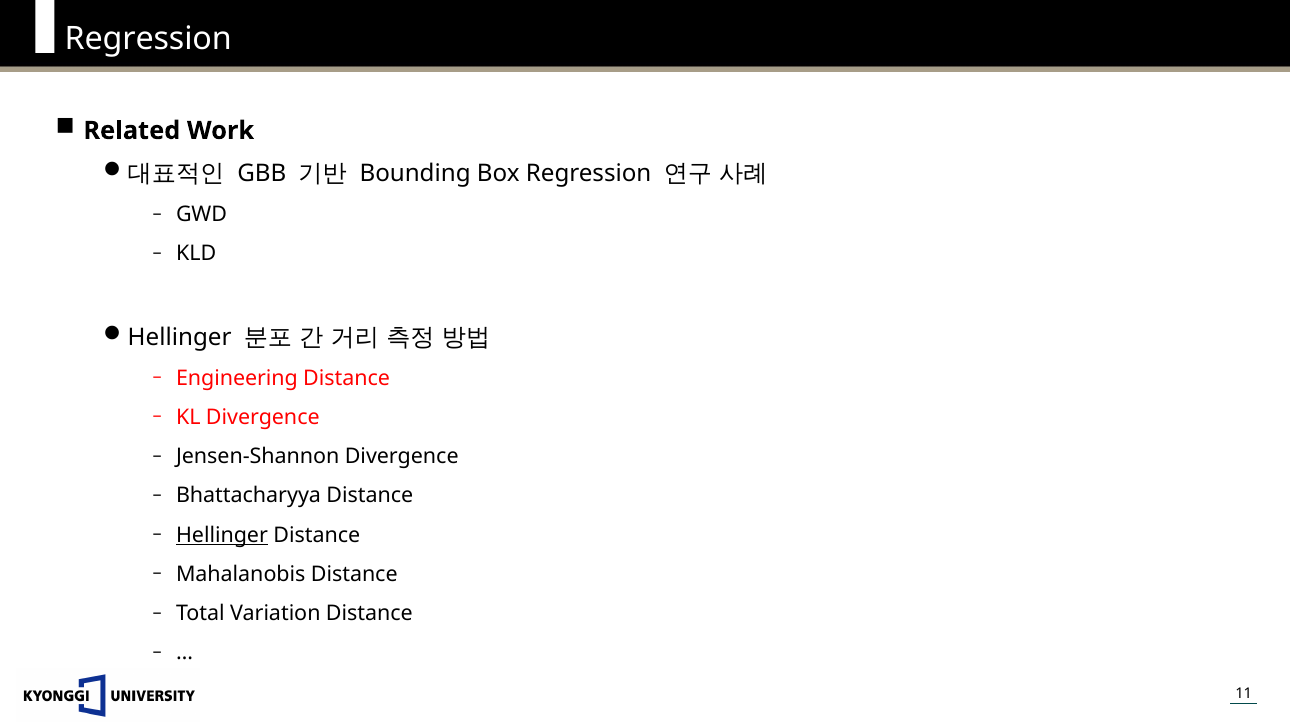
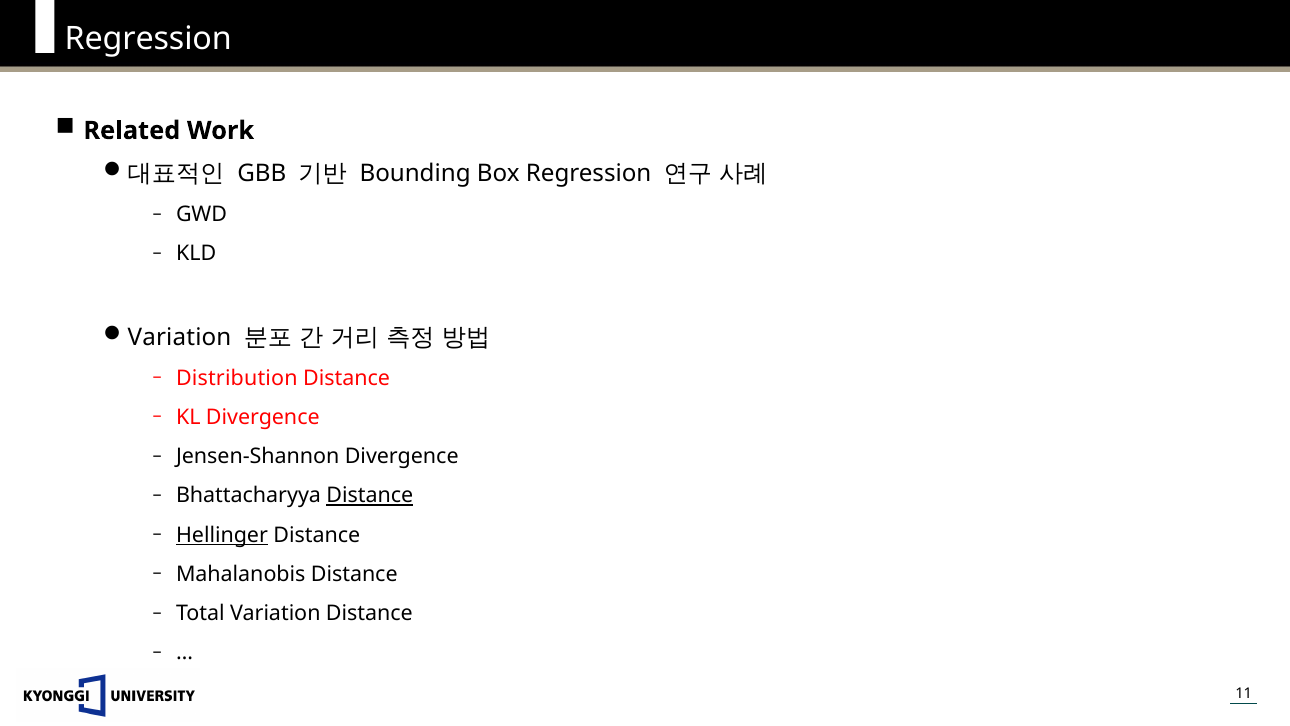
Hellinger at (180, 337): Hellinger -> Variation
Engineering: Engineering -> Distribution
Distance at (370, 495) underline: none -> present
